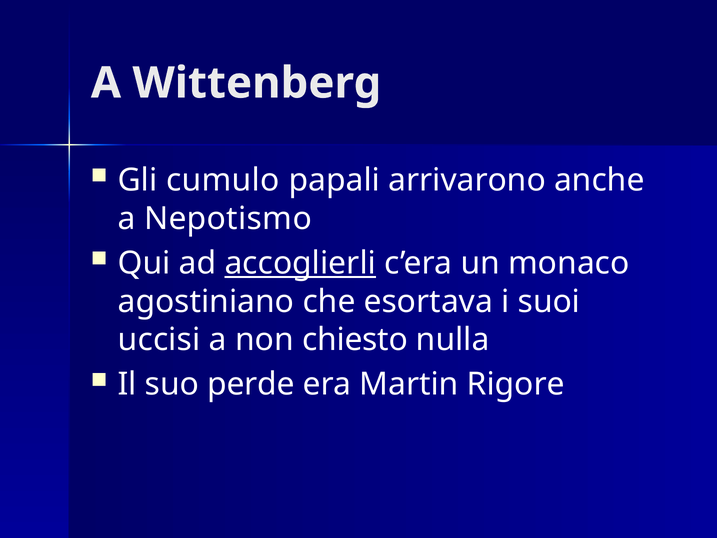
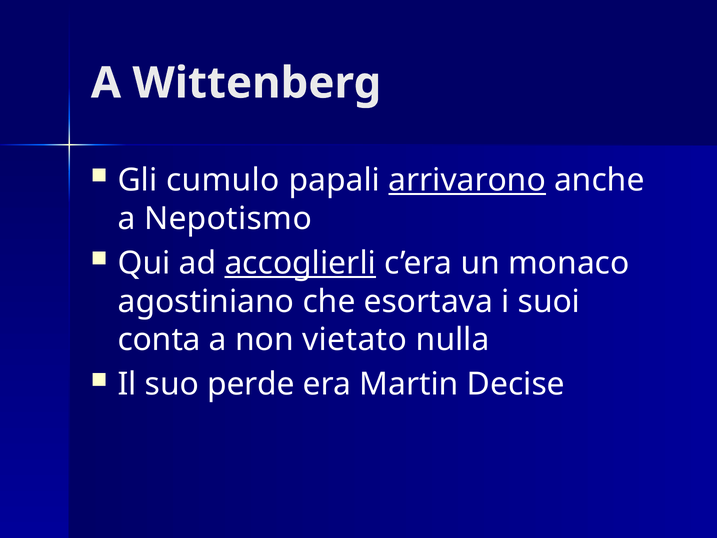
arrivarono underline: none -> present
uccisi: uccisi -> conta
chiesto: chiesto -> vietato
Rigore: Rigore -> Decise
